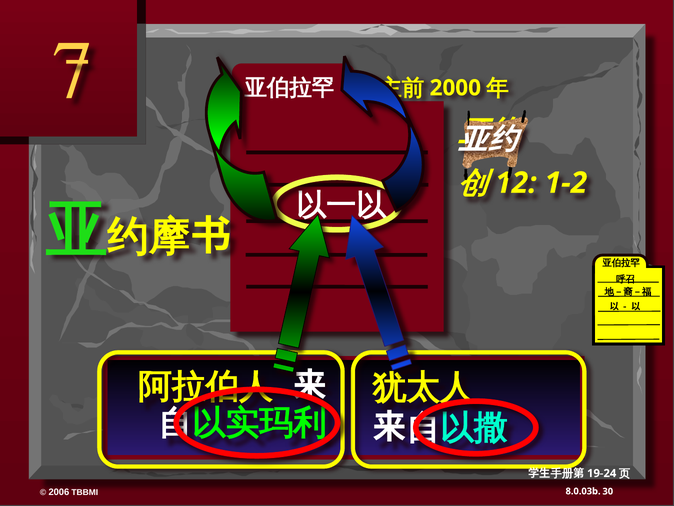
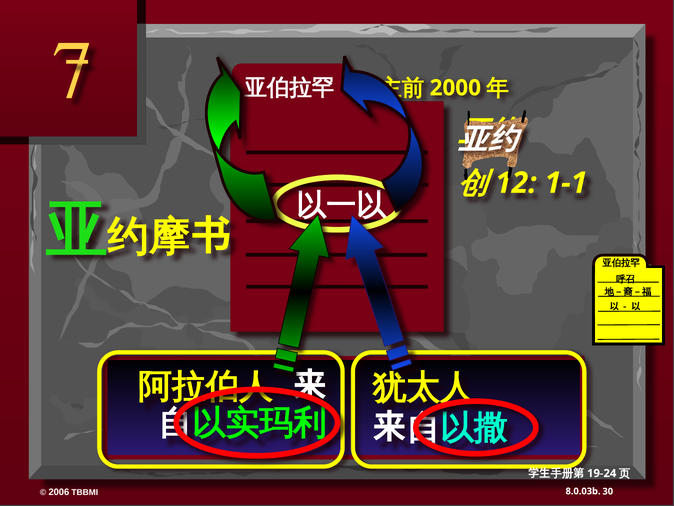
1-2: 1-2 -> 1-1
